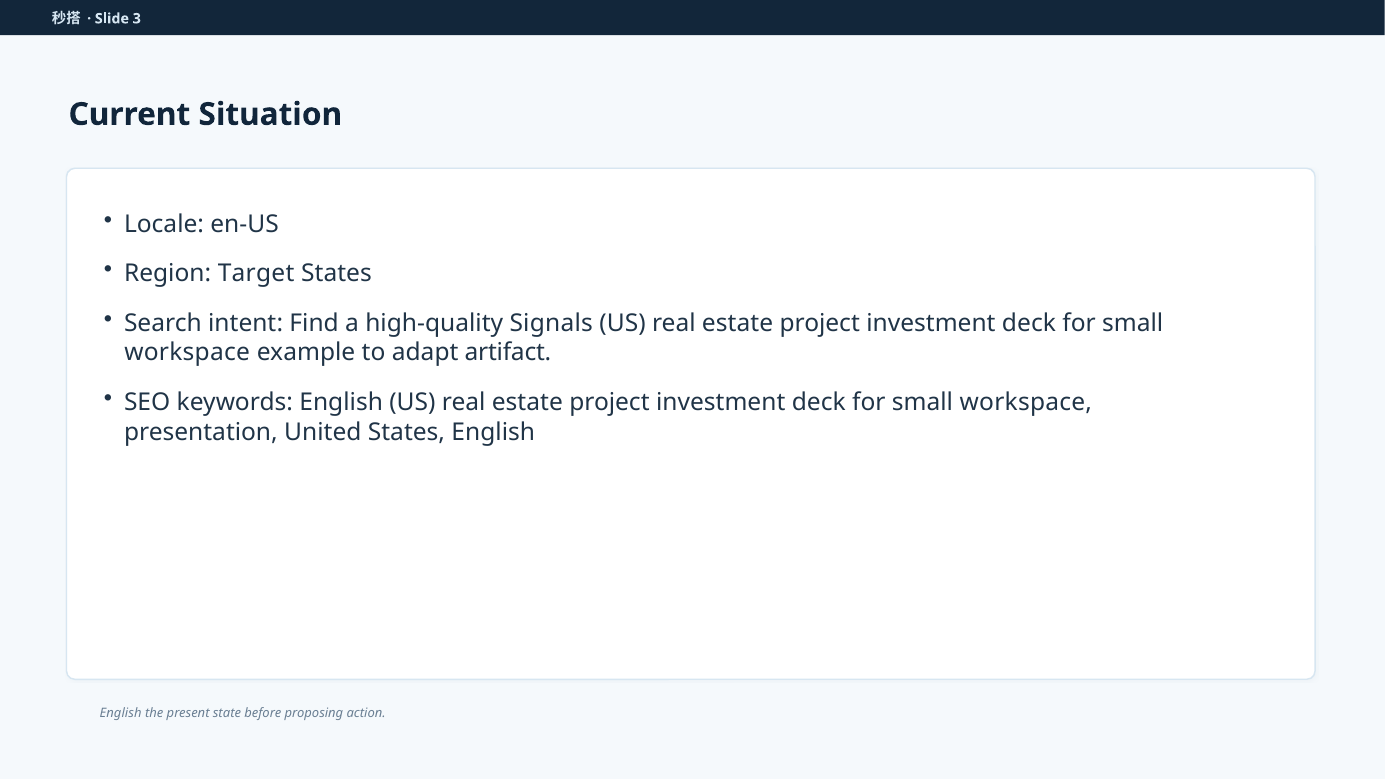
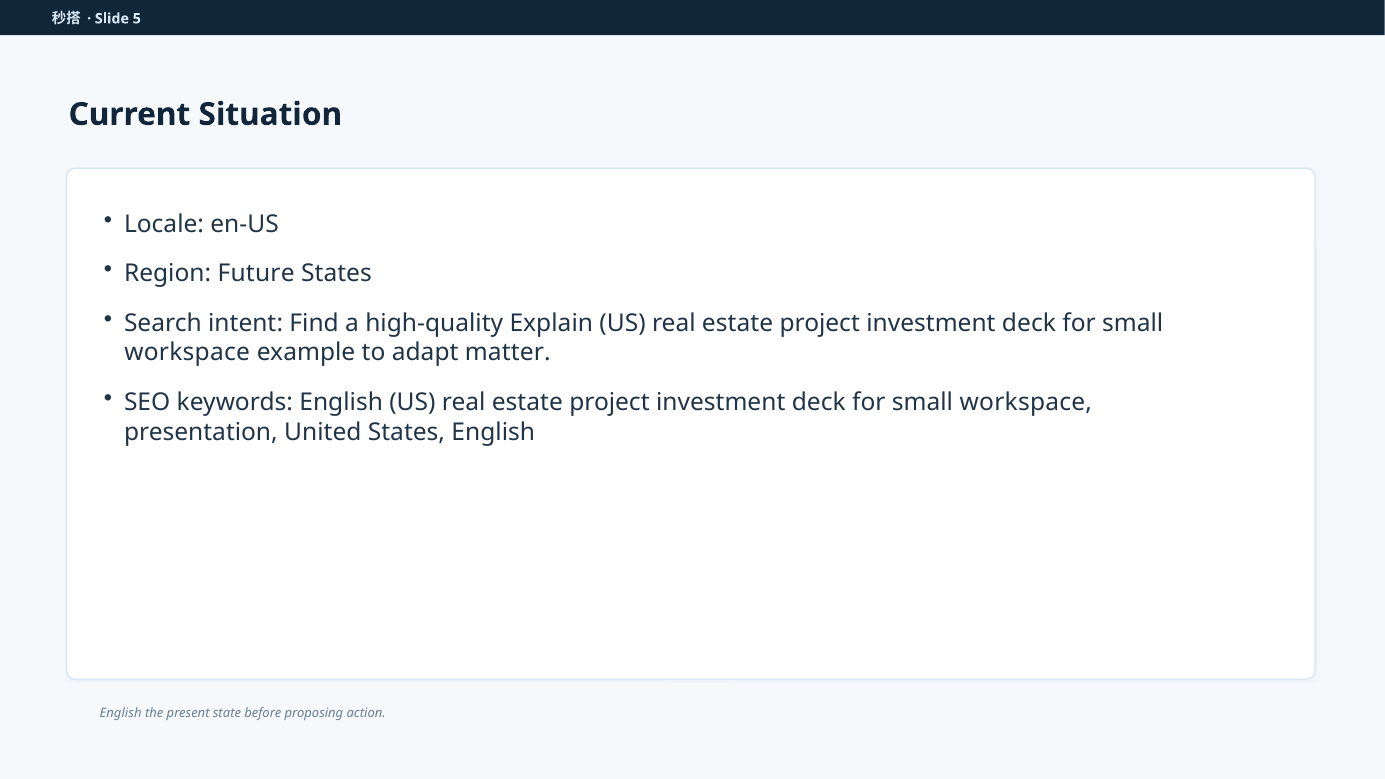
3: 3 -> 5
Target: Target -> Future
Signals: Signals -> Explain
artifact: artifact -> matter
